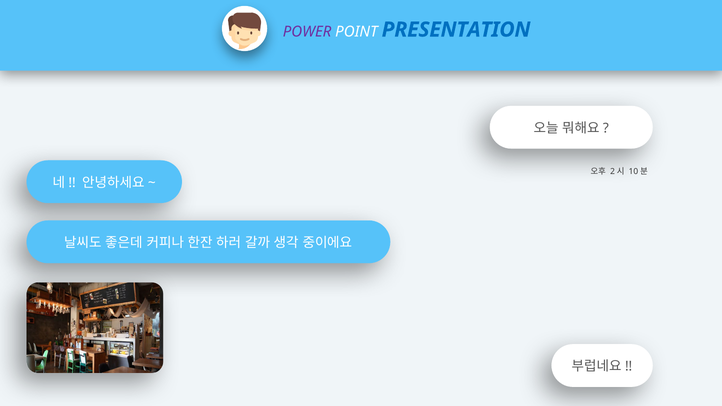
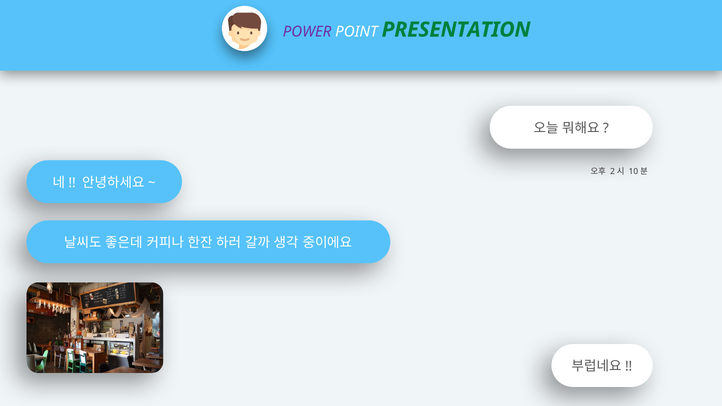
PRESENTATION colour: blue -> green
